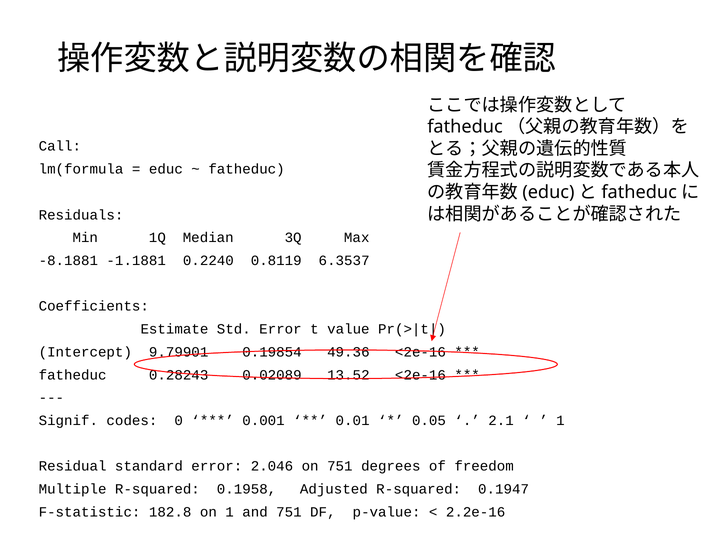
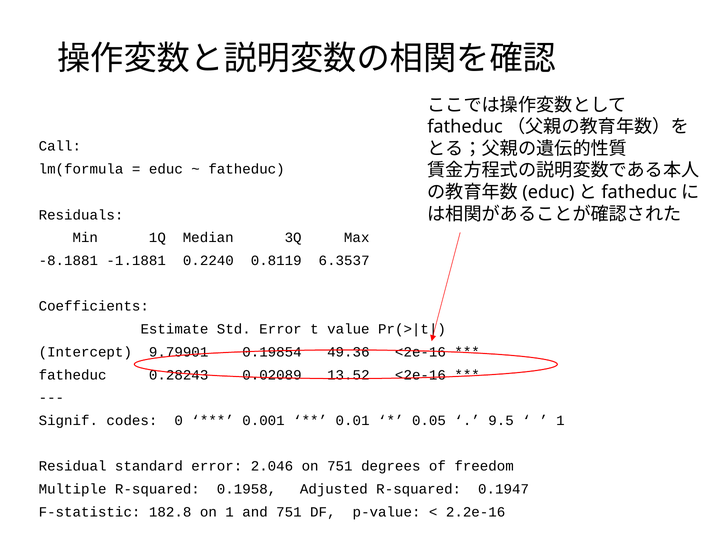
2.1: 2.1 -> 9.5
